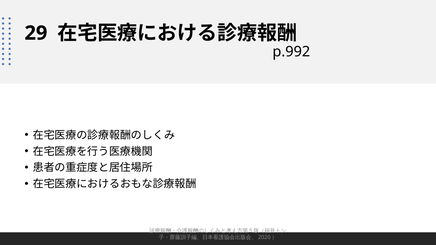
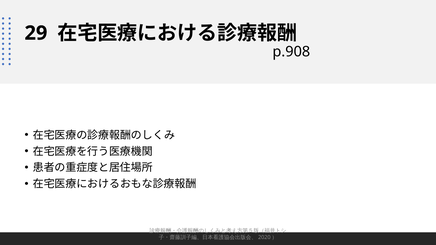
p.992: p.992 -> p.908
